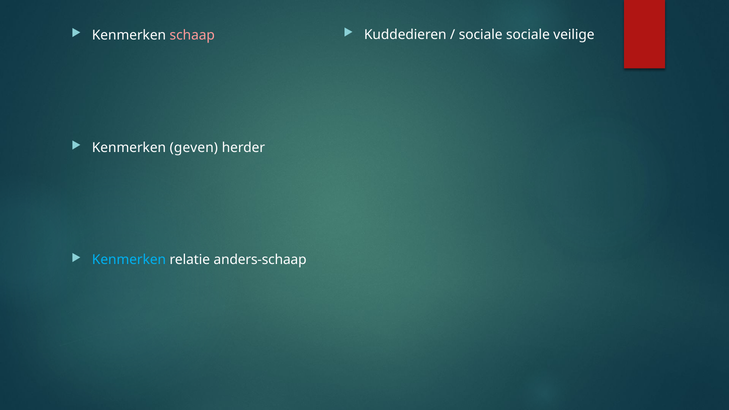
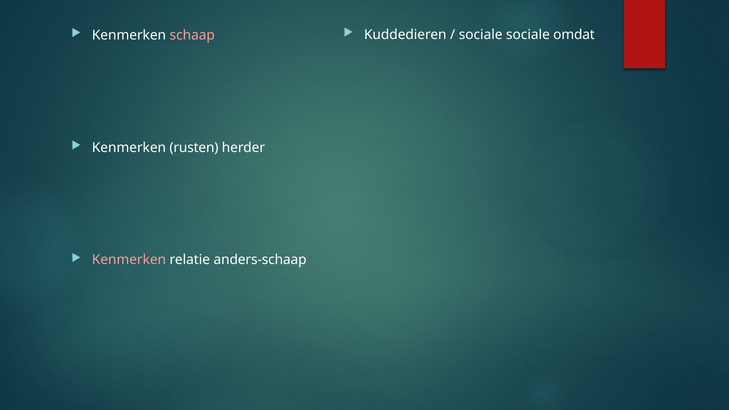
veilige: veilige -> omdat
geven: geven -> rusten
Kenmerken at (129, 260) colour: light blue -> pink
